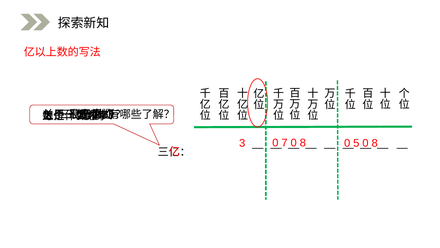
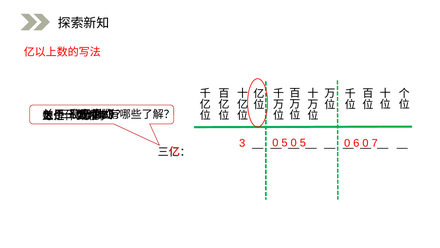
7 at (285, 143): 7 -> 5
8 at (303, 143): 8 -> 5
5: 5 -> 6
8 at (375, 143): 8 -> 7
